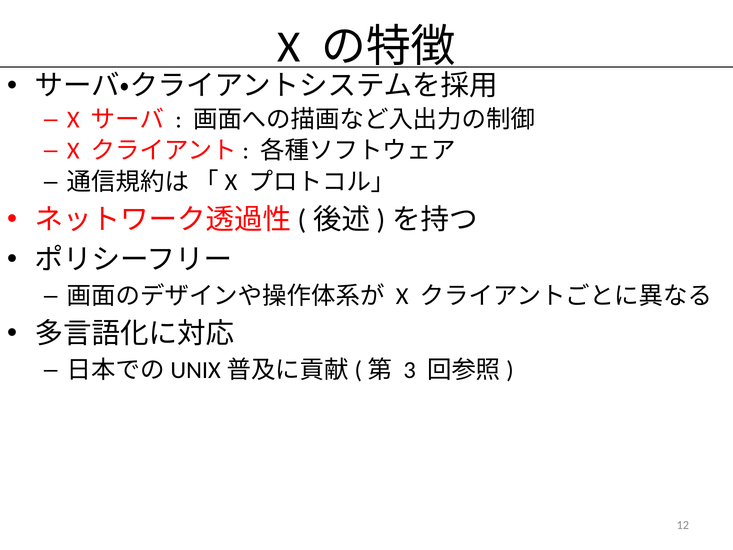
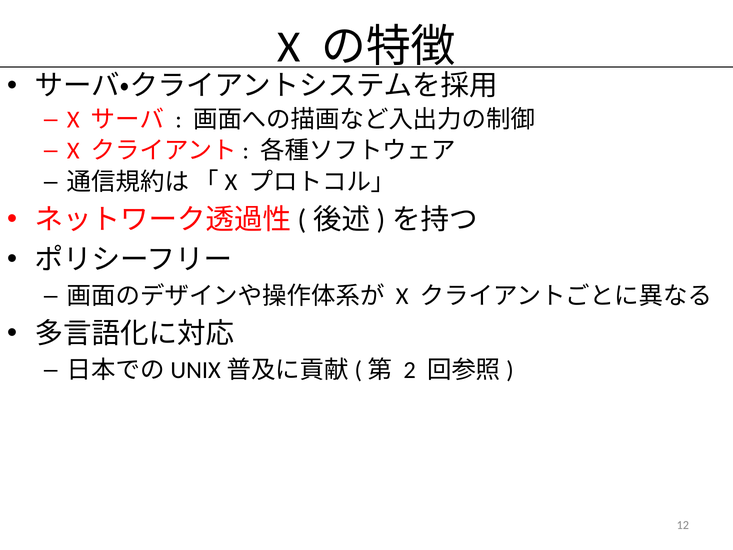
3: 3 -> 2
